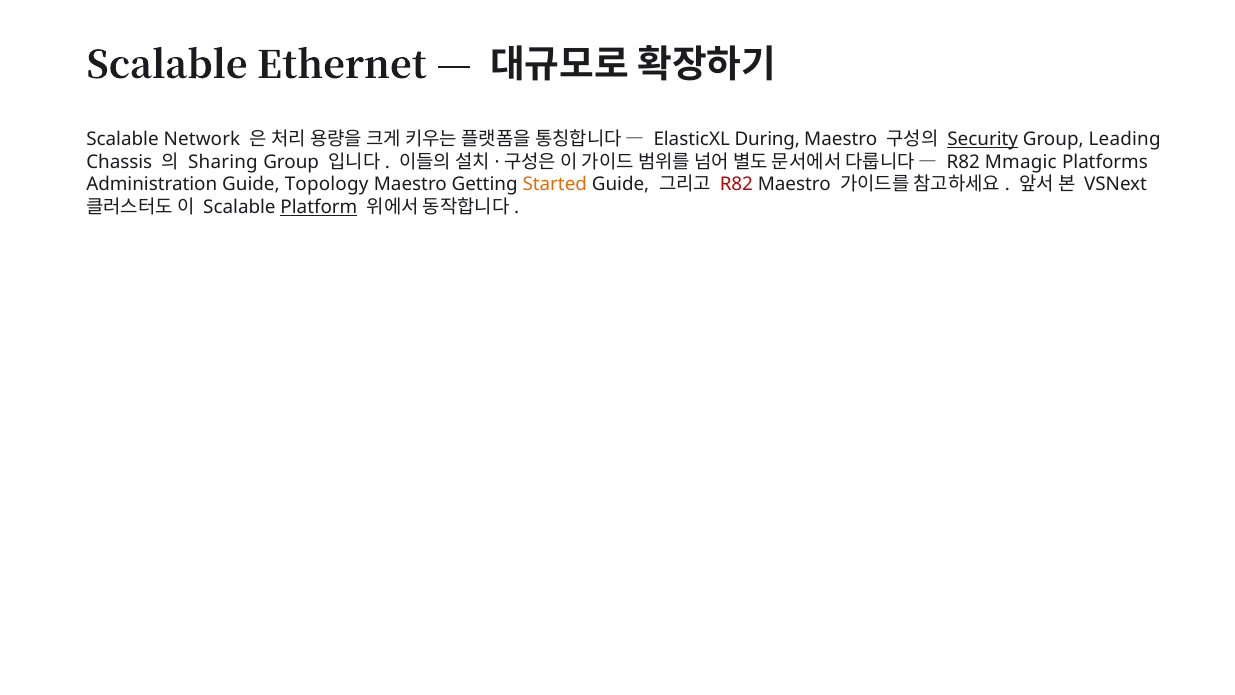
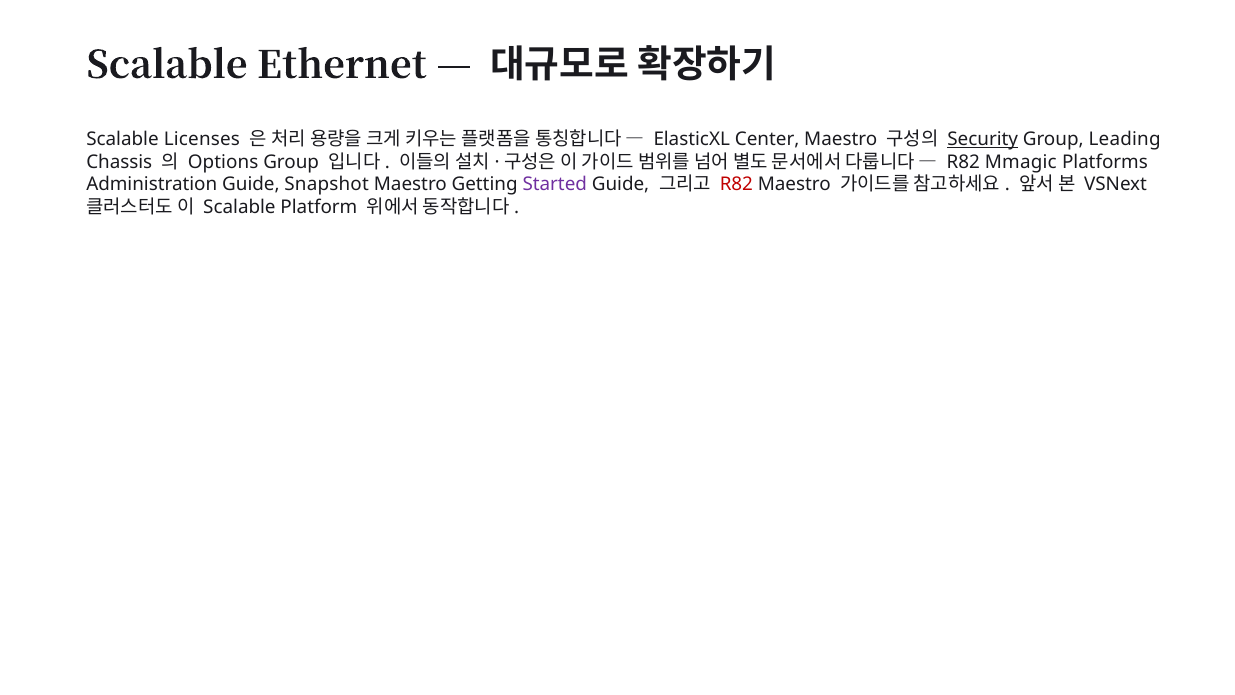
Network: Network -> Licenses
During: During -> Center
Sharing: Sharing -> Options
Topology: Topology -> Snapshot
Started colour: orange -> purple
Platform underline: present -> none
